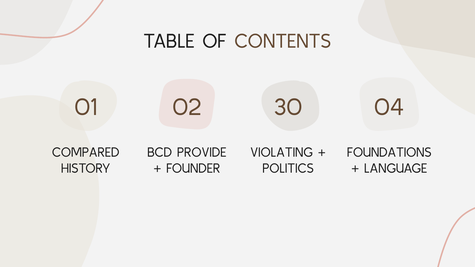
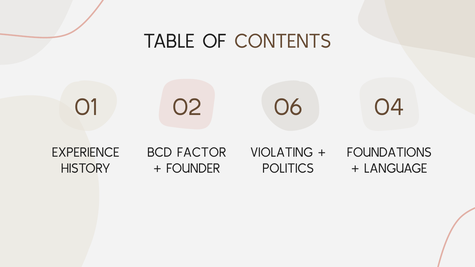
30: 30 -> 06
COMPARED: COMPARED -> EXPERIENCE
PROVIDE: PROVIDE -> FACTOR
